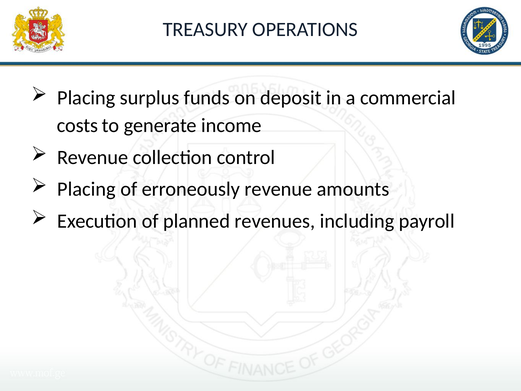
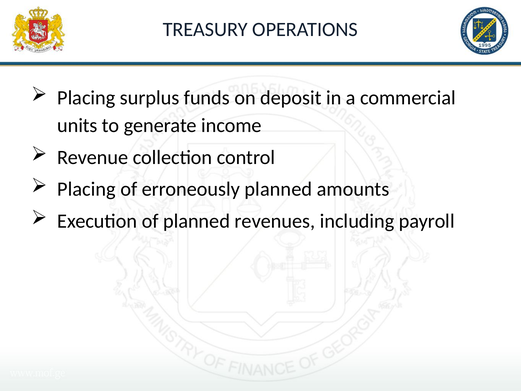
costs: costs -> units
erroneously revenue: revenue -> planned
